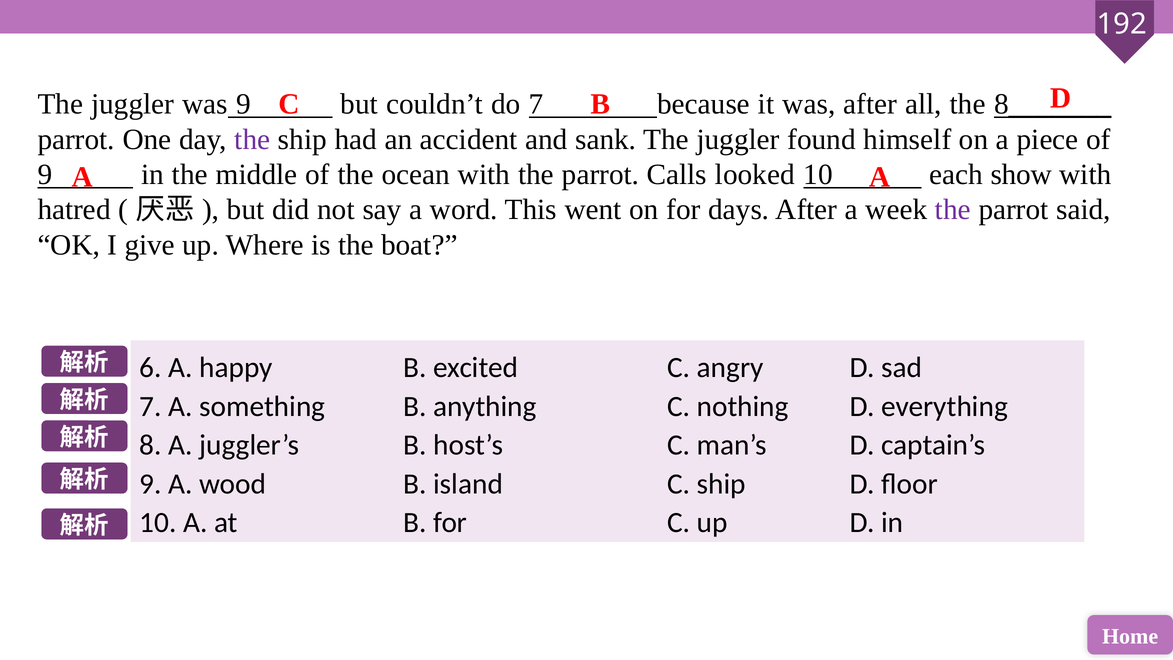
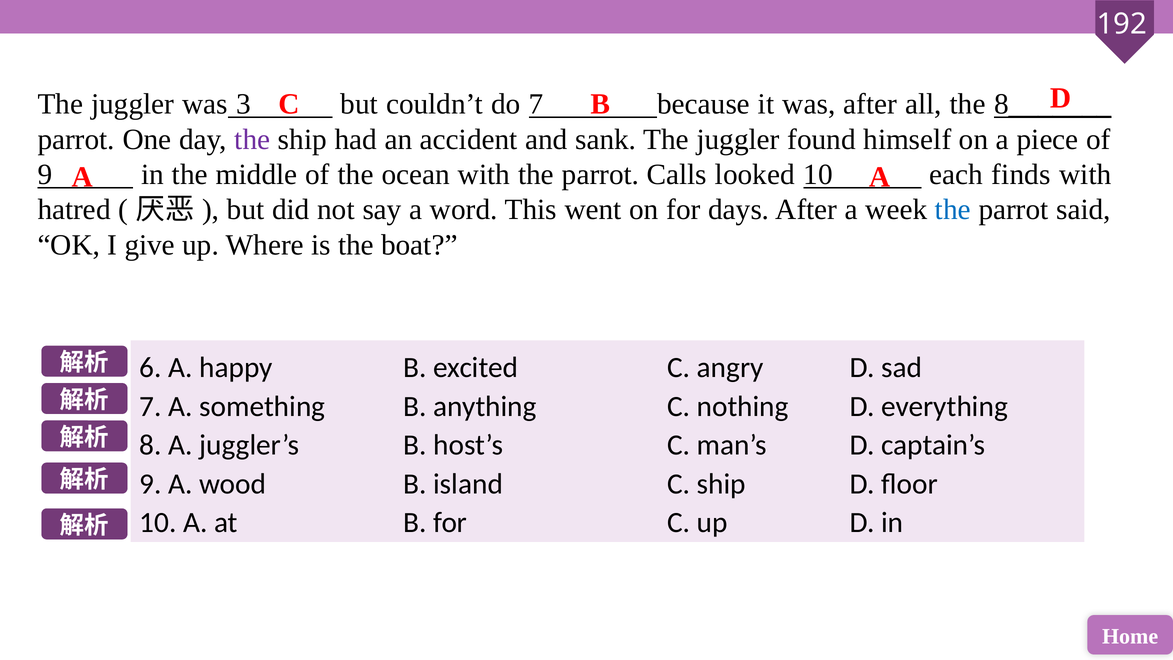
was 9: 9 -> 3
show: show -> finds
the at (953, 210) colour: purple -> blue
